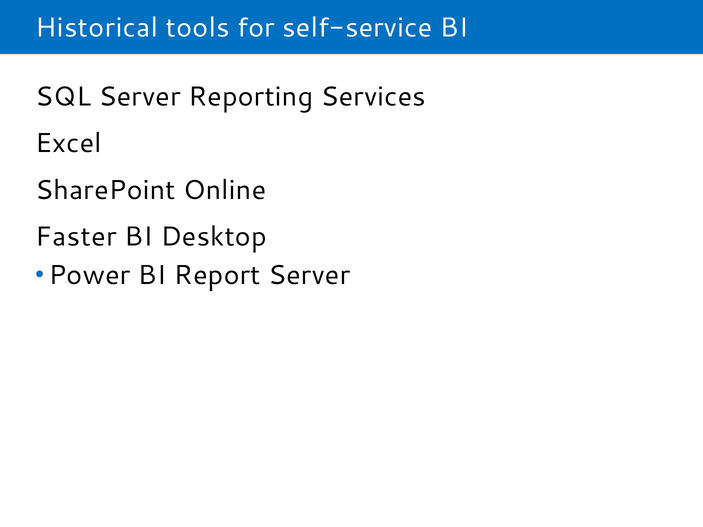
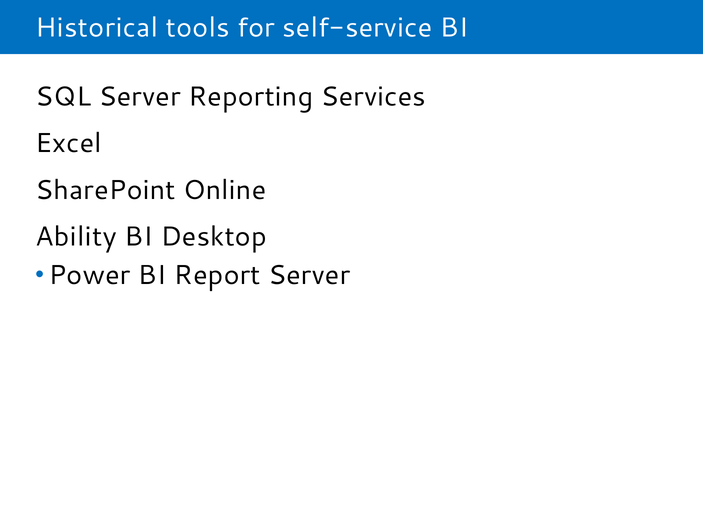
Faster: Faster -> Ability
